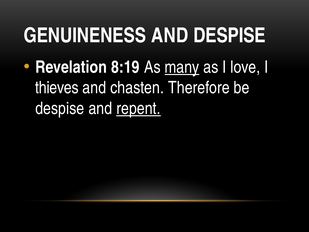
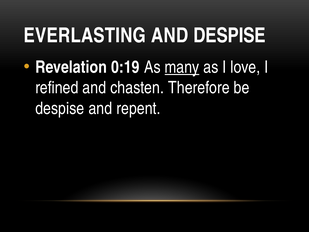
GENUINENESS: GENUINENESS -> EVERLASTING
8:19: 8:19 -> 0:19
thieves: thieves -> refined
repent underline: present -> none
